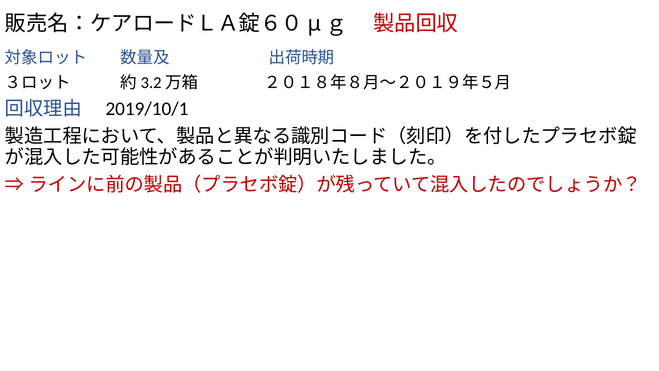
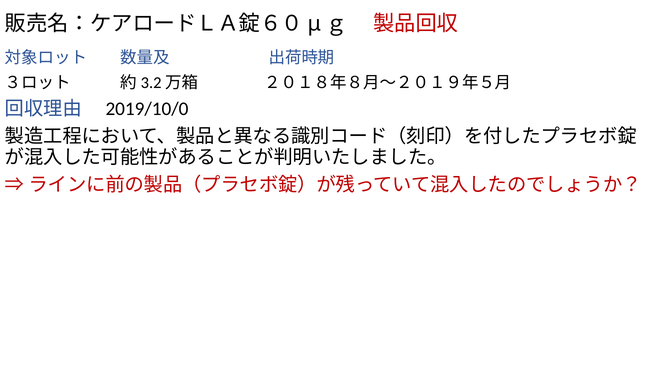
2019/10/1: 2019/10/1 -> 2019/10/0
